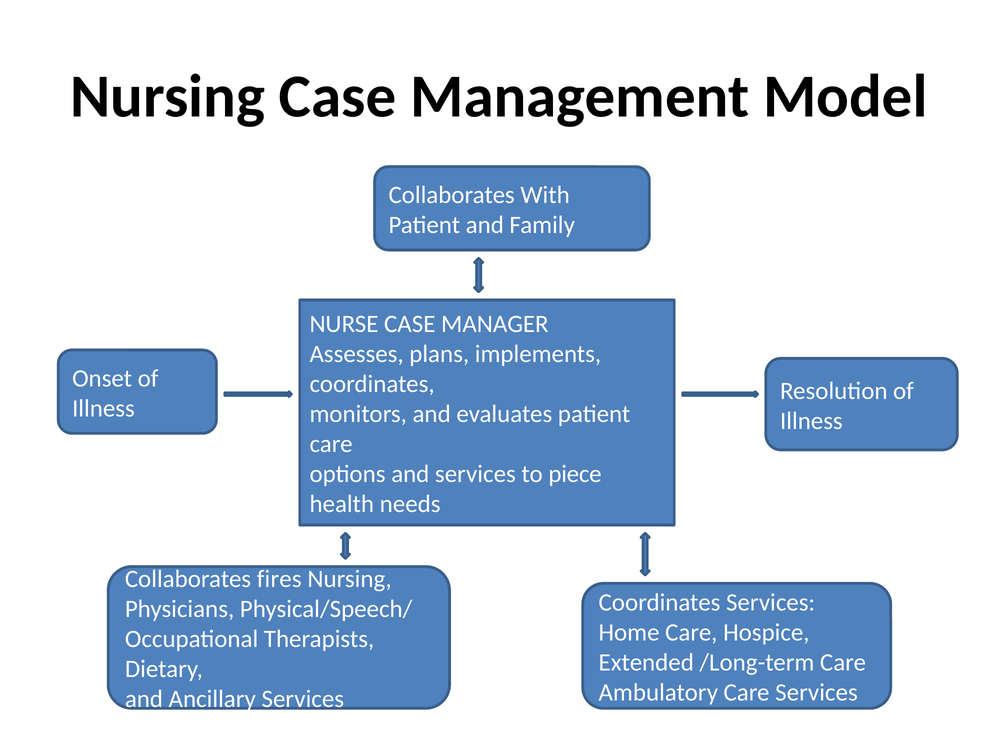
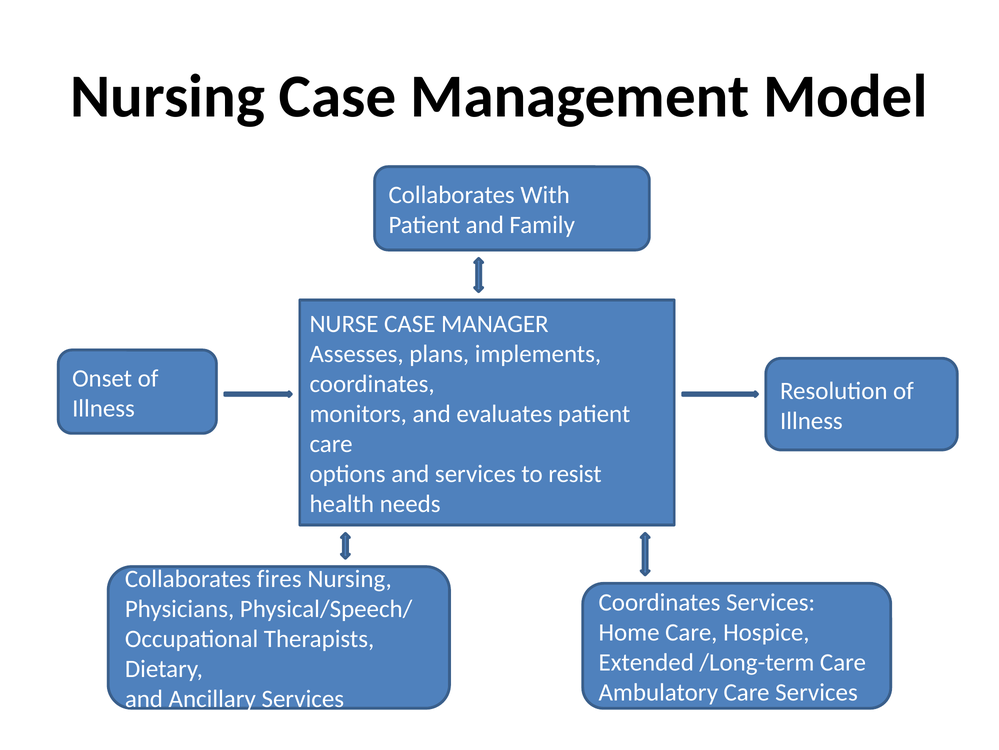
piece: piece -> resist
